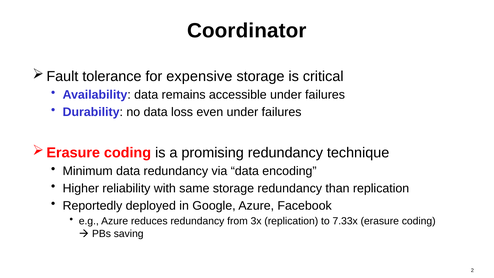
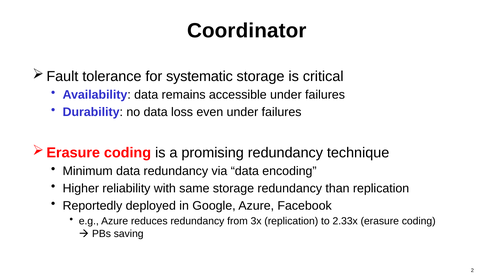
expensive: expensive -> systematic
7.33x: 7.33x -> 2.33x
